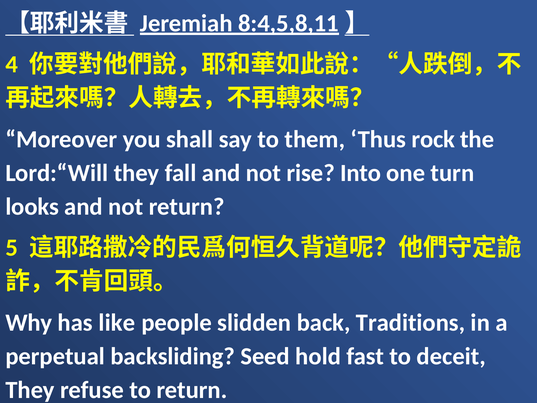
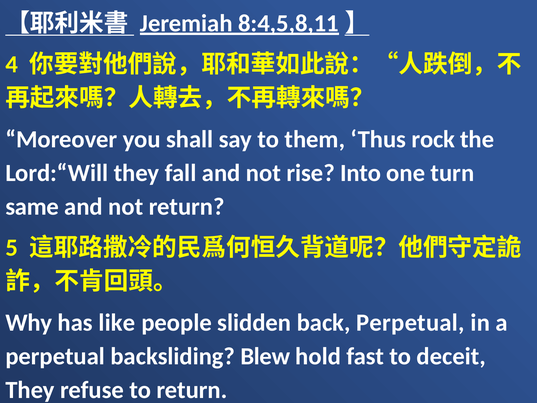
looks: looks -> same
back Traditions: Traditions -> Perpetual
Seed: Seed -> Blew
